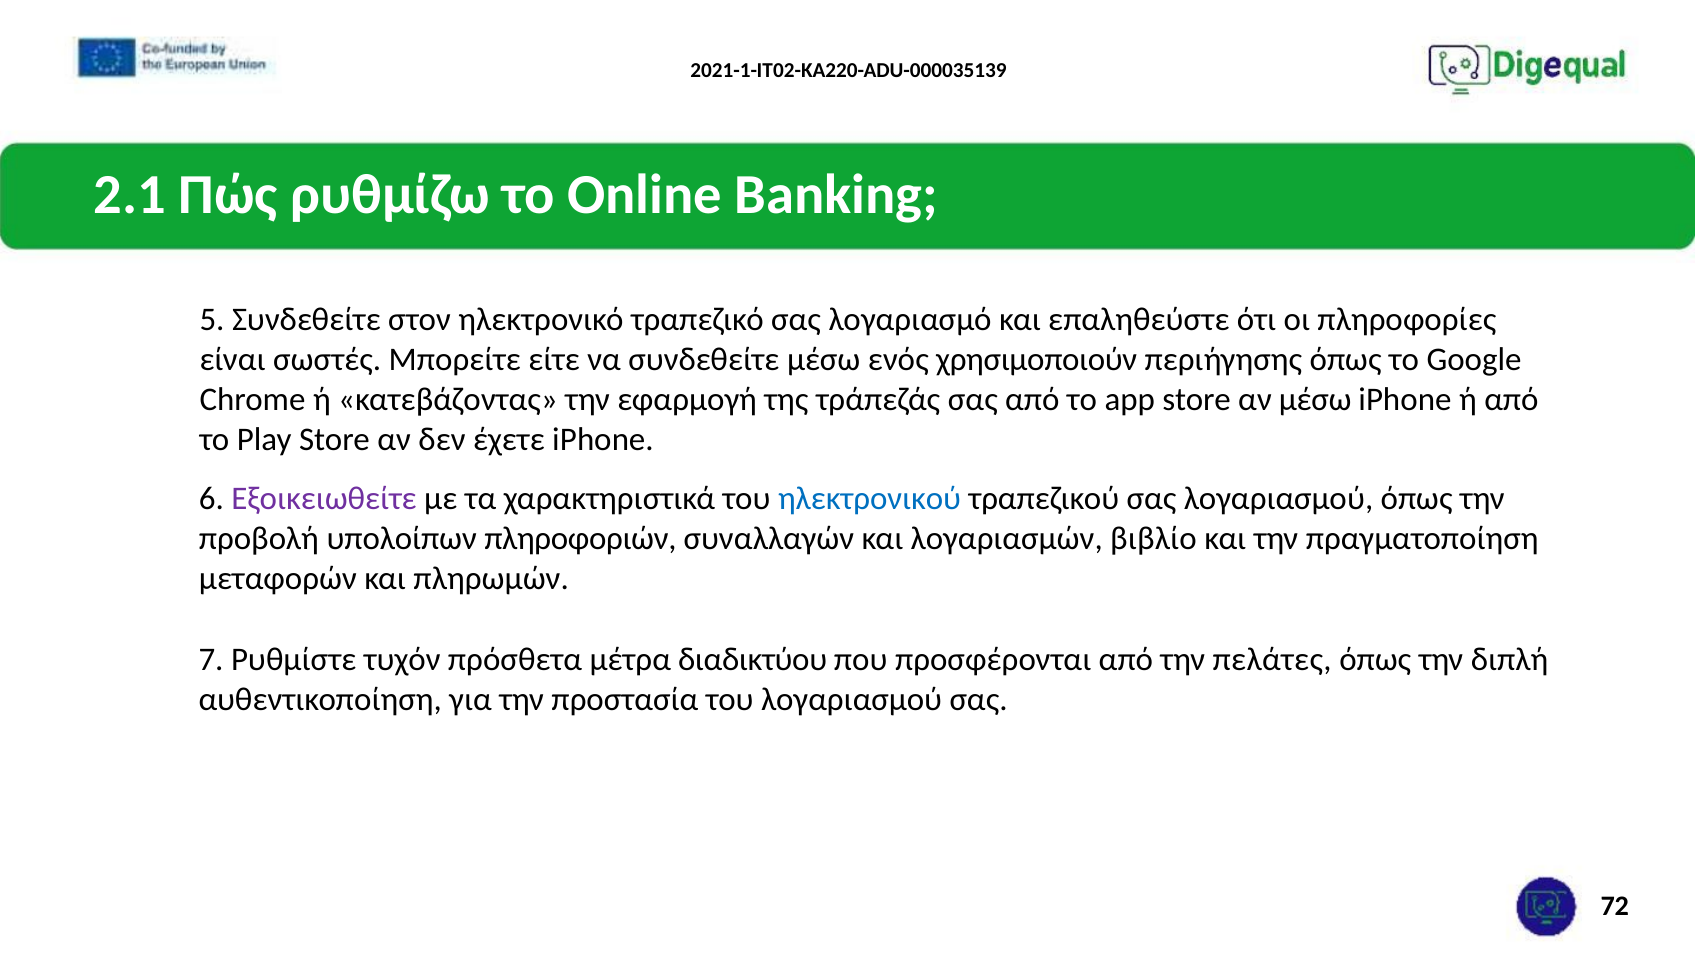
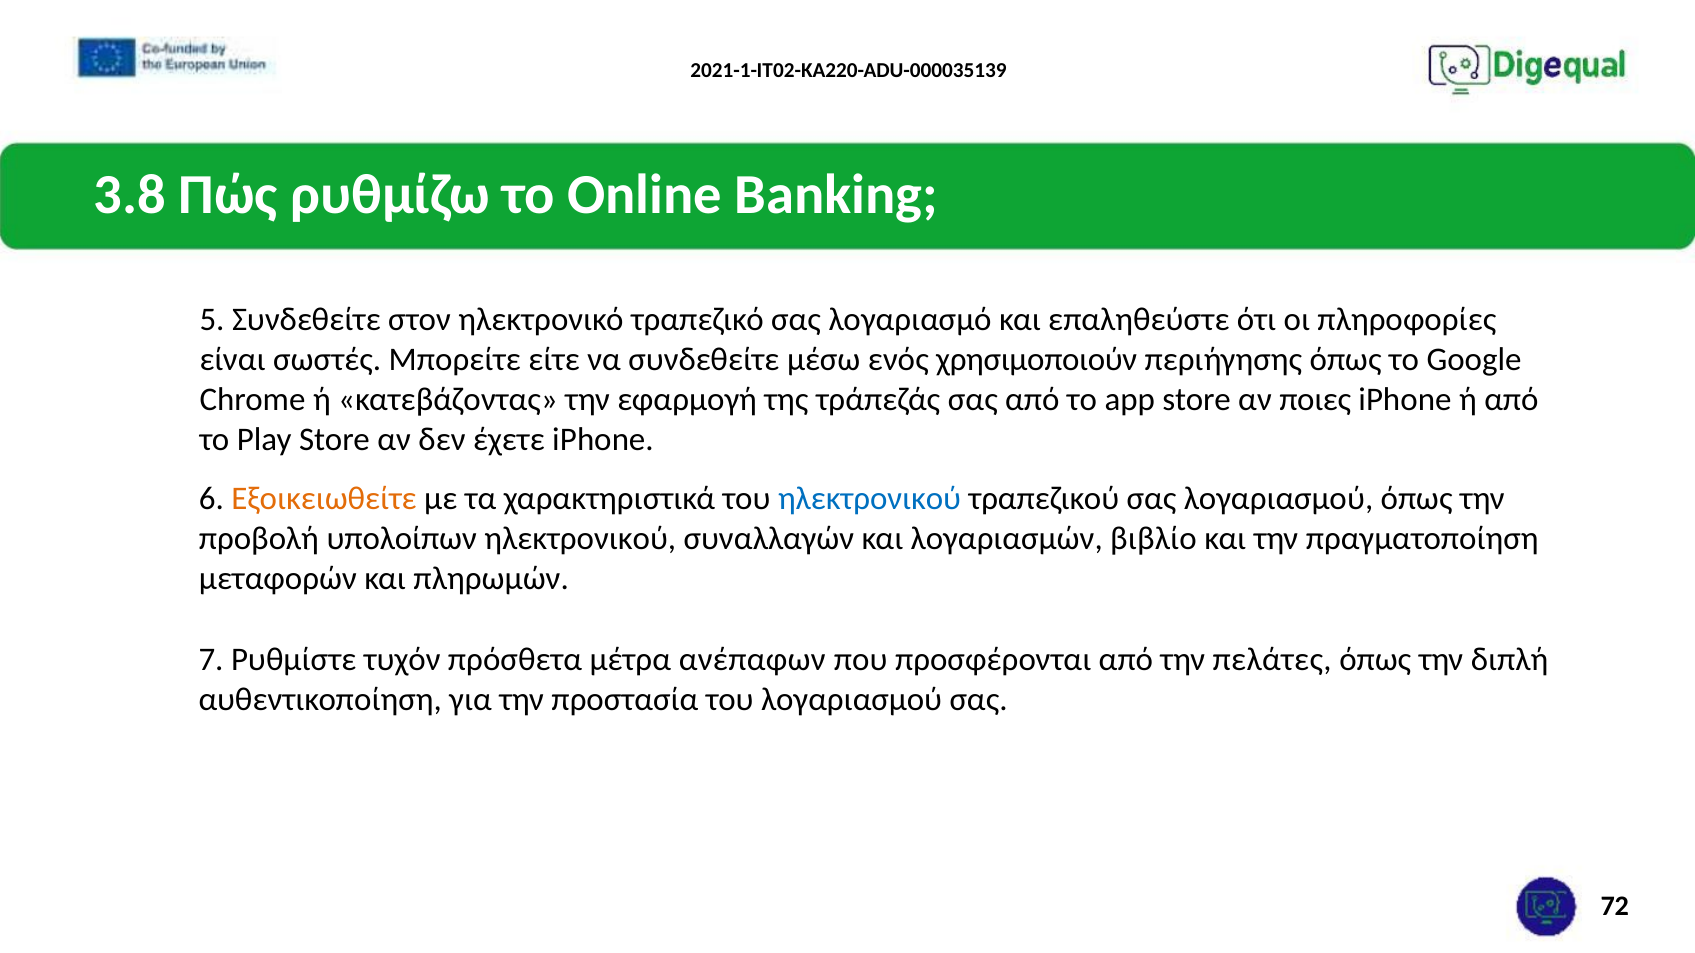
2.1: 2.1 -> 3.8
αν μέσω: μέσω -> ποιες
Εξοικειωθείτε colour: purple -> orange
υπολοίπων πληροφοριών: πληροφοριών -> ηλεκτρονικού
διαδικτύου: διαδικτύου -> ανέπαφων
